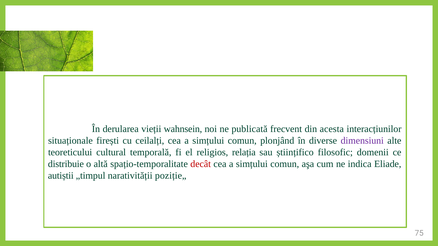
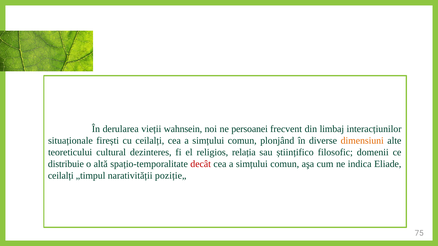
publicată: publicată -> persoanei
acesta: acesta -> limbaj
dimensiuni colour: purple -> orange
temporală: temporală -> dezinteres
autiștii at (61, 176): autiștii -> ceilalți
